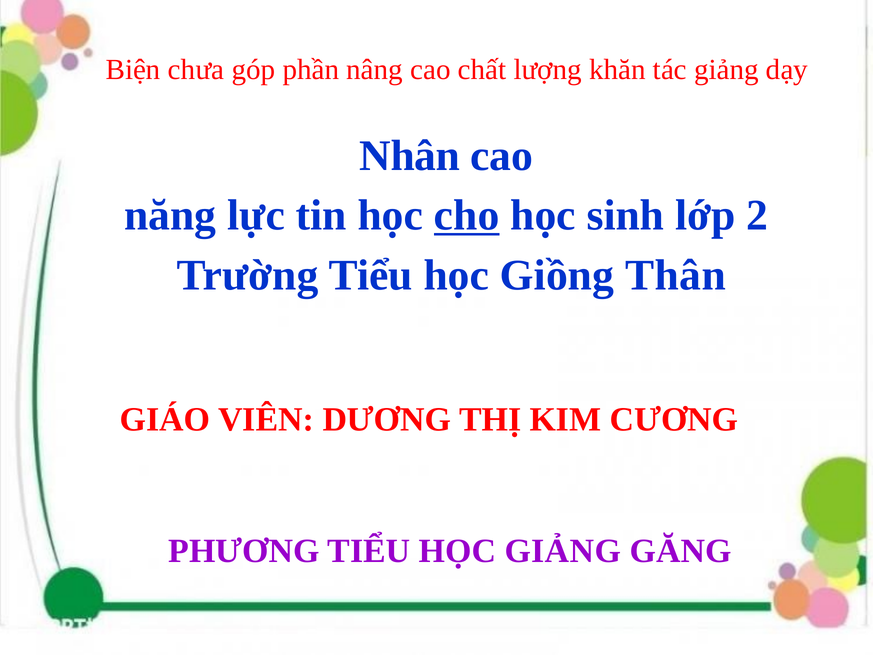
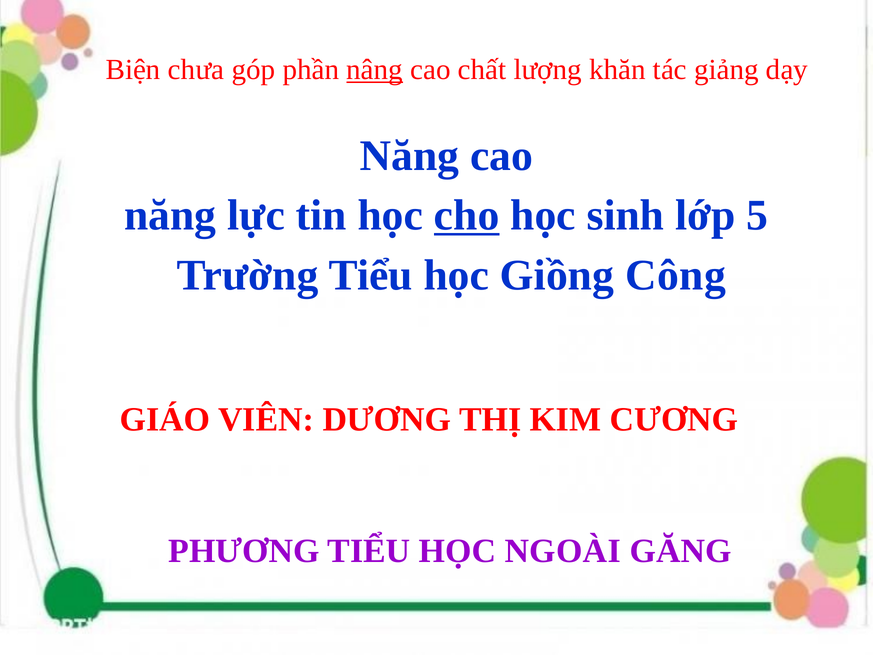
nâng underline: none -> present
Nhân at (410, 156): Nhân -> Năng
2: 2 -> 5
Thân: Thân -> Công
HỌC GIẢNG: GIẢNG -> NGOÀI
